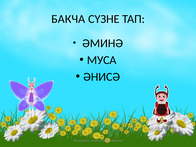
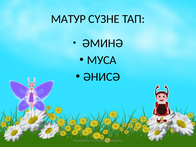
БАКЧА: БАКЧА -> МАТУР
